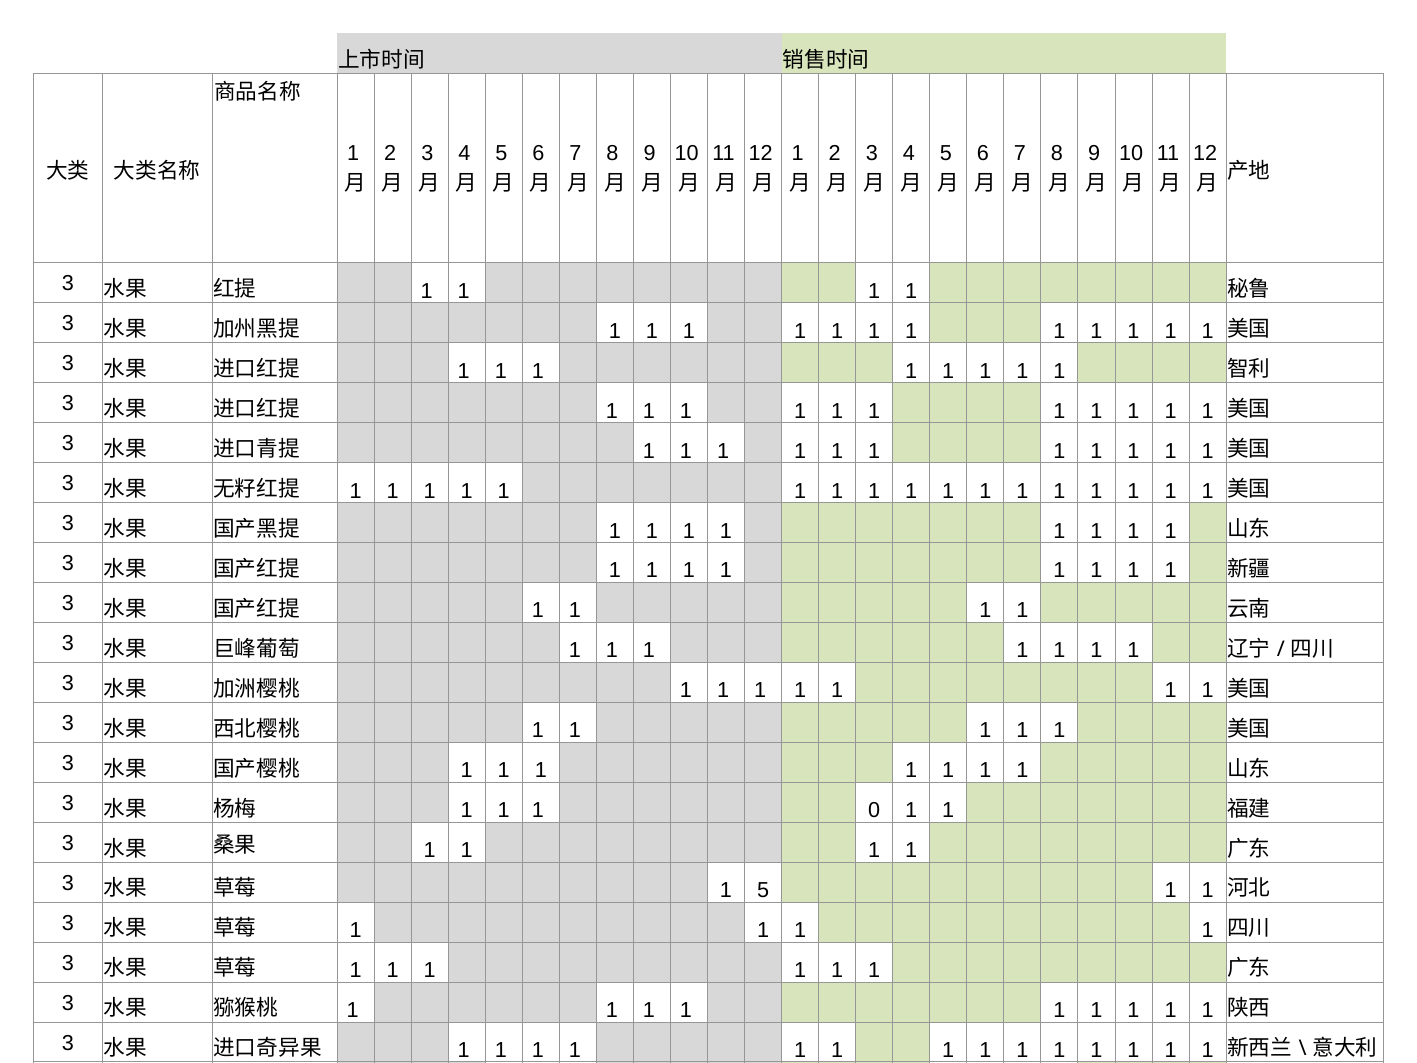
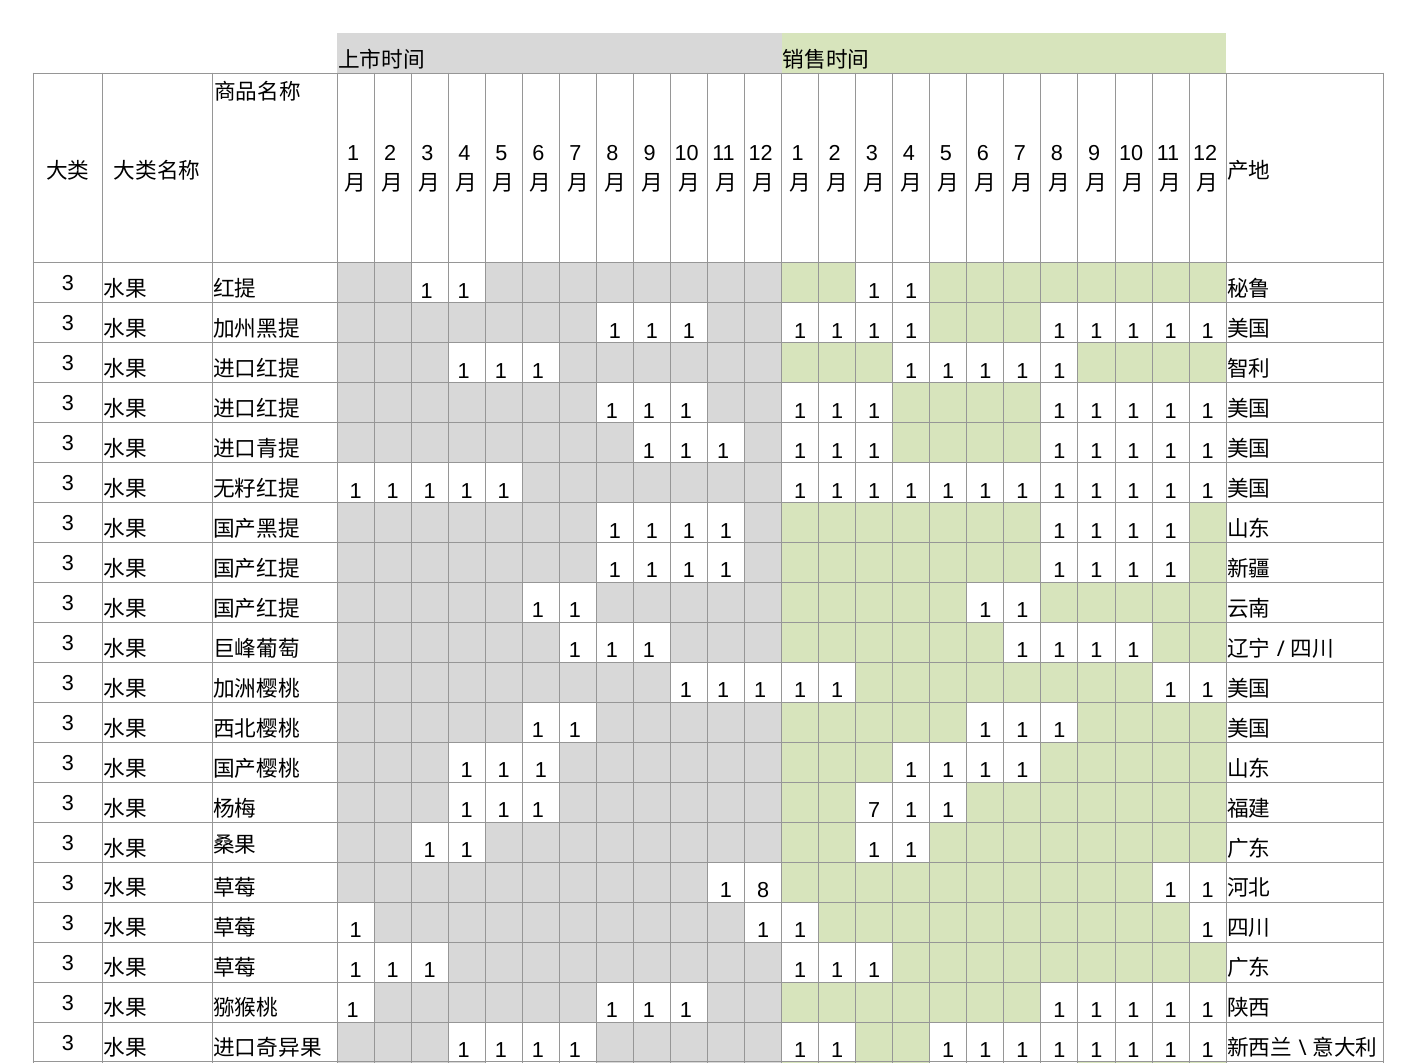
1 0: 0 -> 7
1 5: 5 -> 8
